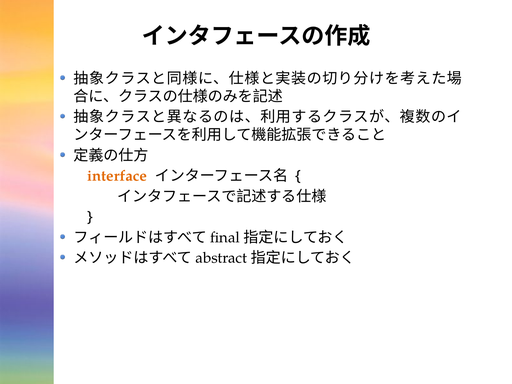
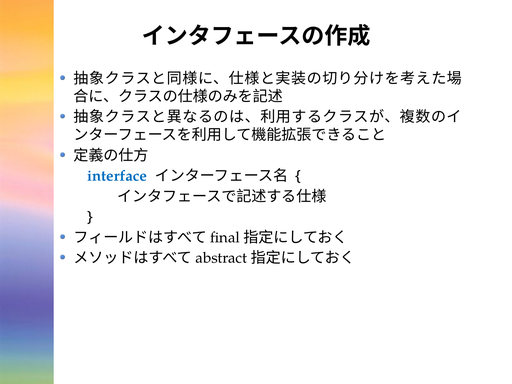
interface colour: orange -> blue
